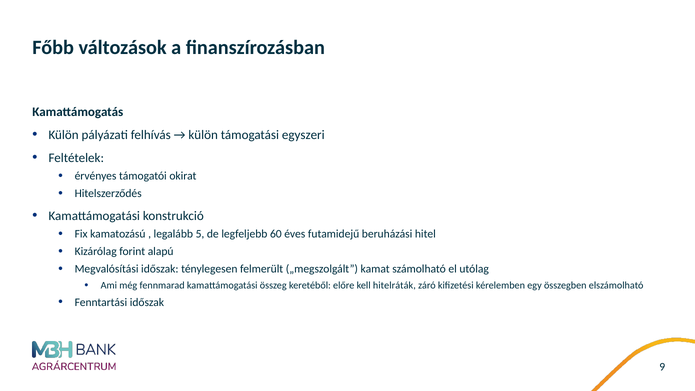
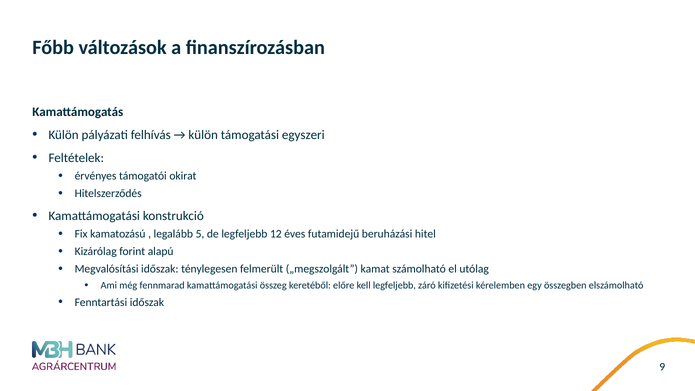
60: 60 -> 12
kell hitelráták: hitelráták -> legfeljebb
